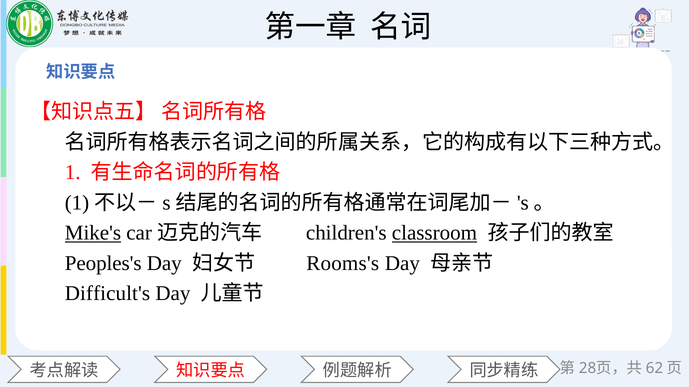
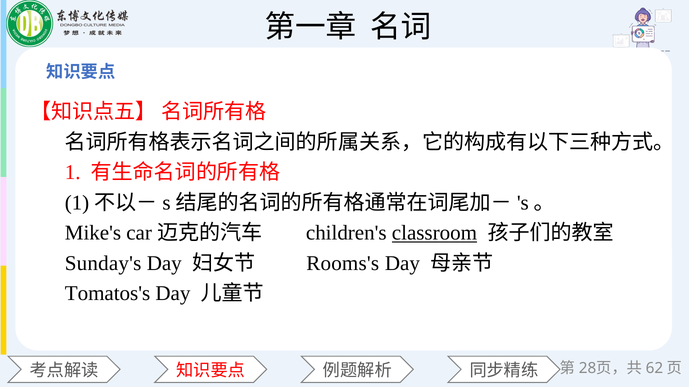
Mike's underline: present -> none
Peoples's: Peoples's -> Sunday's
Difficult's: Difficult's -> Tomatos's
